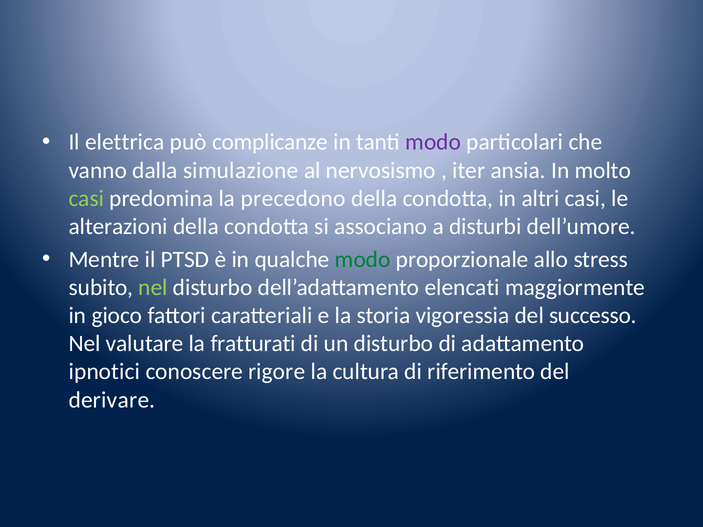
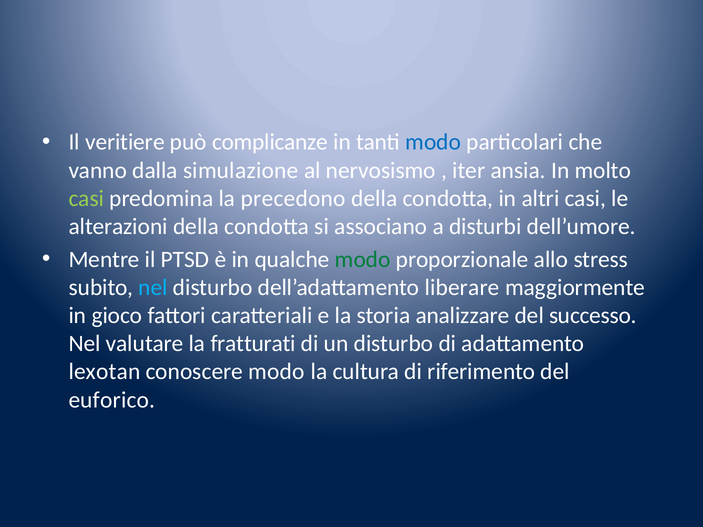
elettrica: elettrica -> veritiere
modo at (433, 142) colour: purple -> blue
nel at (153, 288) colour: light green -> light blue
elencati: elencati -> liberare
vigoressia: vigoressia -> analizzare
ipnotici: ipnotici -> lexotan
conoscere rigore: rigore -> modo
derivare: derivare -> euforico
